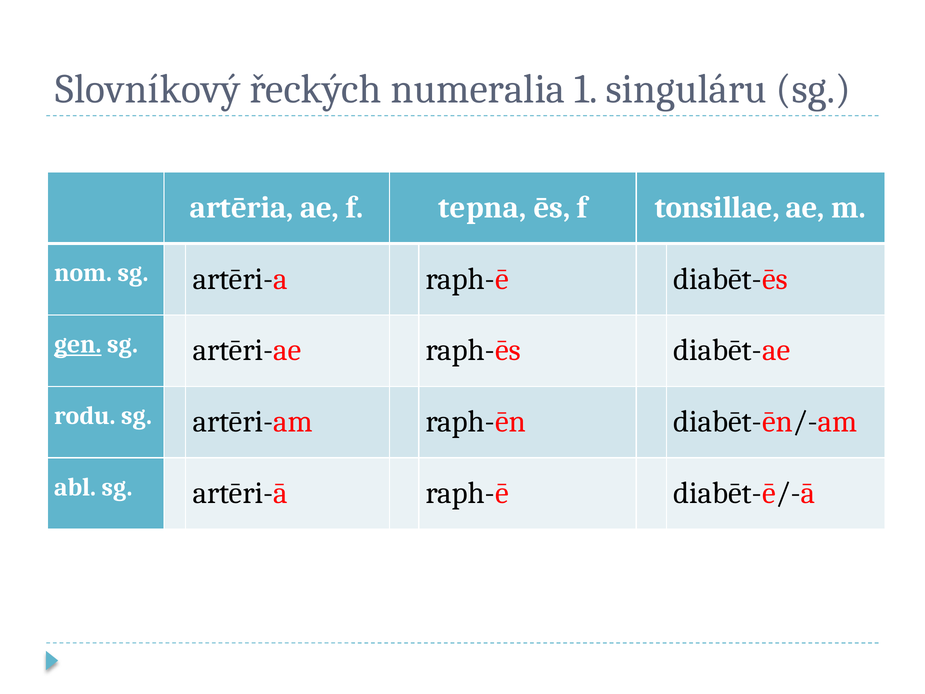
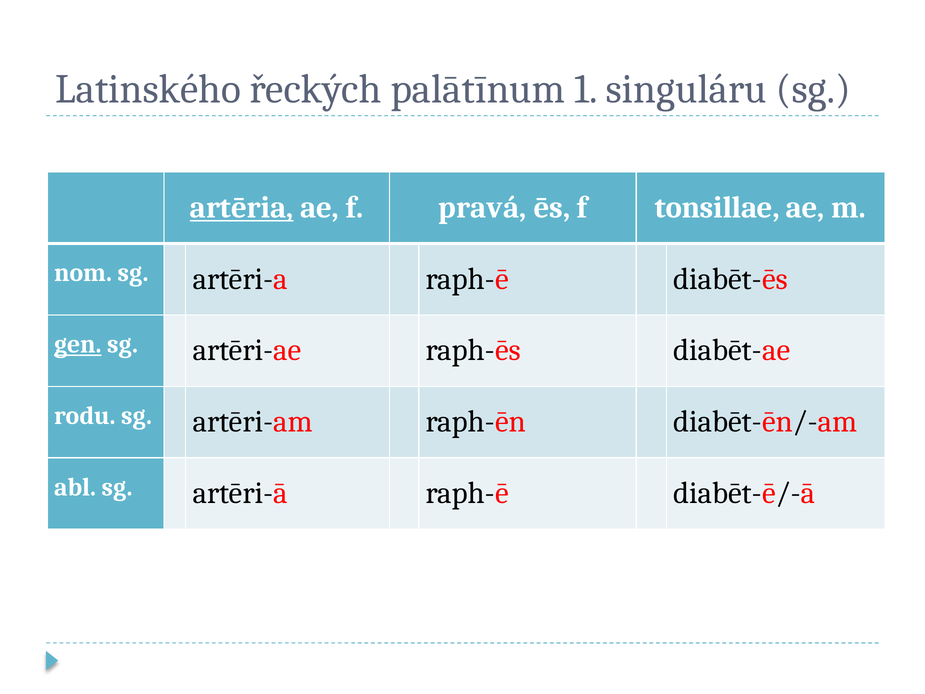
Slovníkový: Slovníkový -> Latinského
numeralia: numeralia -> palātīnum
artēria underline: none -> present
tepna: tepna -> pravá
